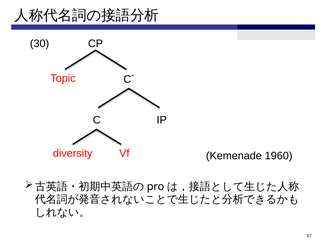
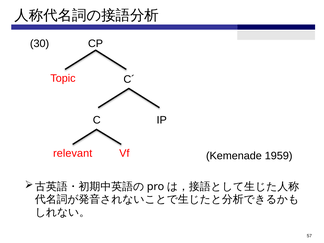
diversity: diversity -> relevant
1960: 1960 -> 1959
